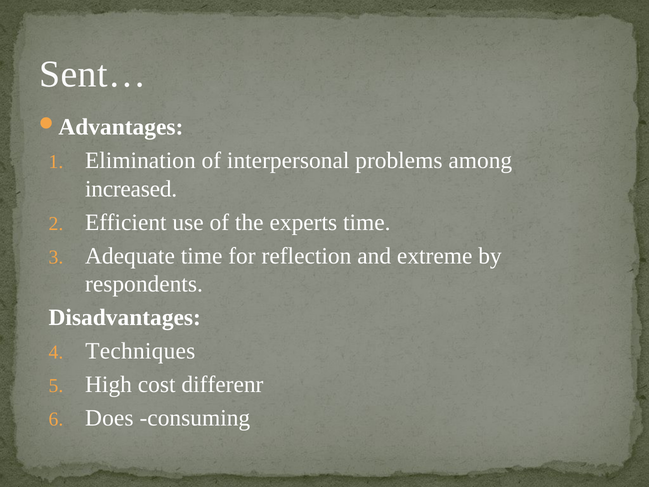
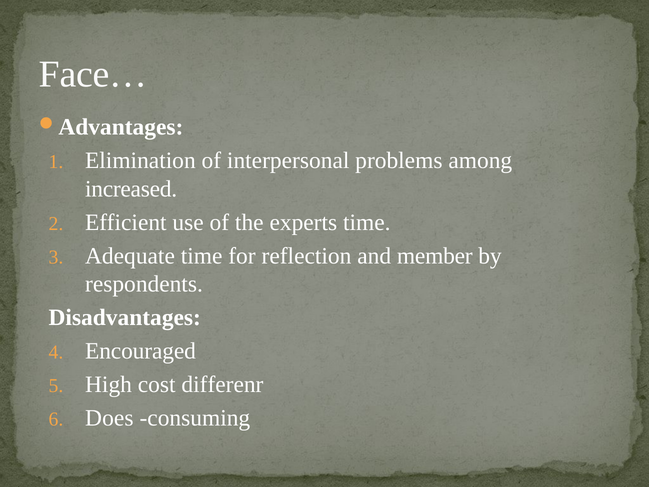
Sent…: Sent… -> Face…
extreme: extreme -> member
Techniques: Techniques -> Encouraged
